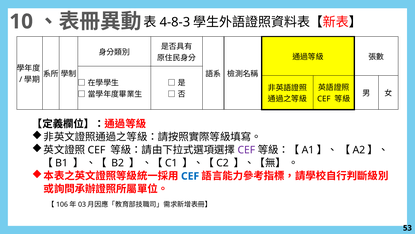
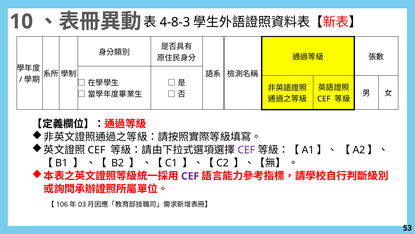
CEF at (190, 176) colour: blue -> purple
